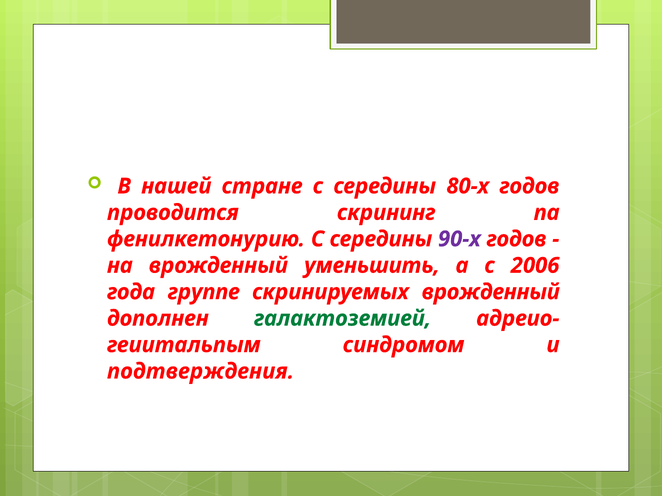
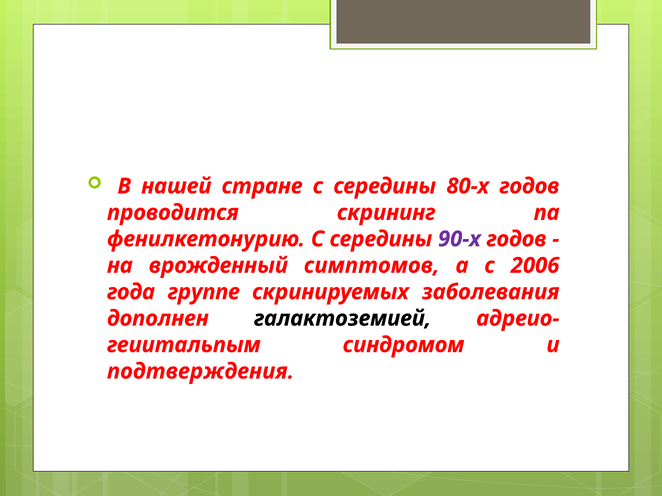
уменьшить: уменьшить -> симптомов
скринируемых врожденный: врожденный -> заболевания
галактоземией colour: green -> black
